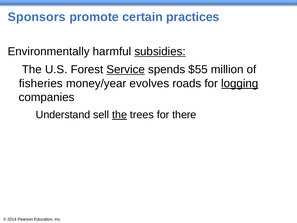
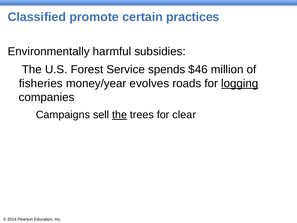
Sponsors: Sponsors -> Classified
subsidies underline: present -> none
Service underline: present -> none
$55: $55 -> $46
Understand: Understand -> Campaigns
there: there -> clear
